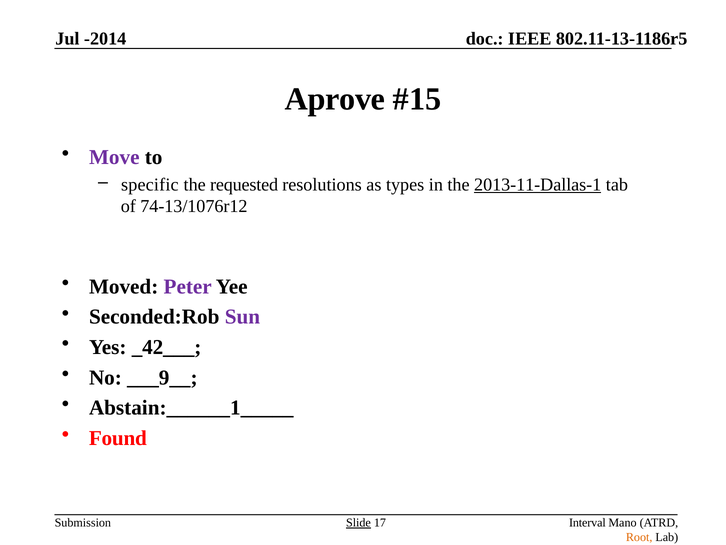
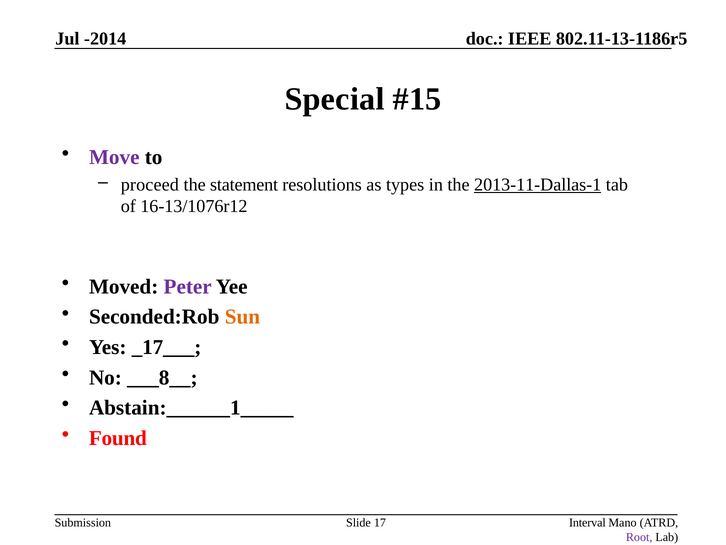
Aprove: Aprove -> Special
specific: specific -> proceed
requested: requested -> statement
74-13/1076r12: 74-13/1076r12 -> 16-13/1076r12
Sun colour: purple -> orange
_42___: _42___ -> _17___
___9__: ___9__ -> ___8__
Slide underline: present -> none
Root colour: orange -> purple
